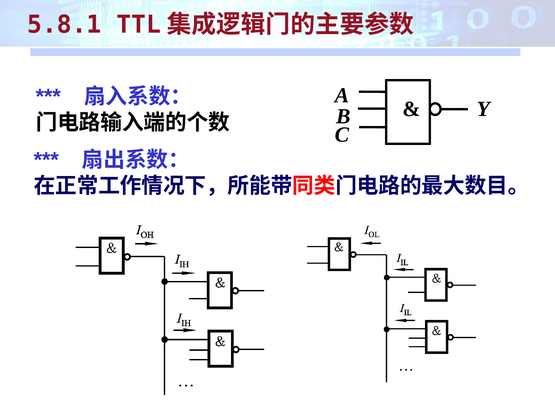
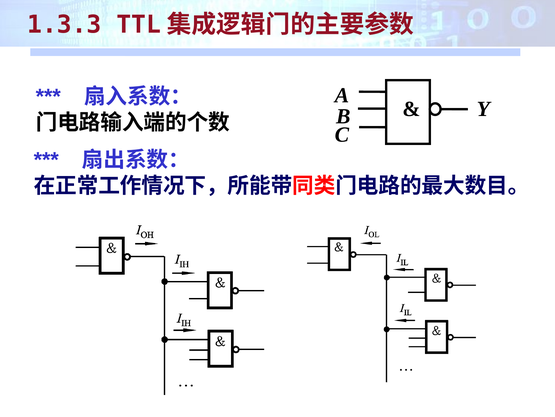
5.8.1: 5.8.1 -> 1.3.3
